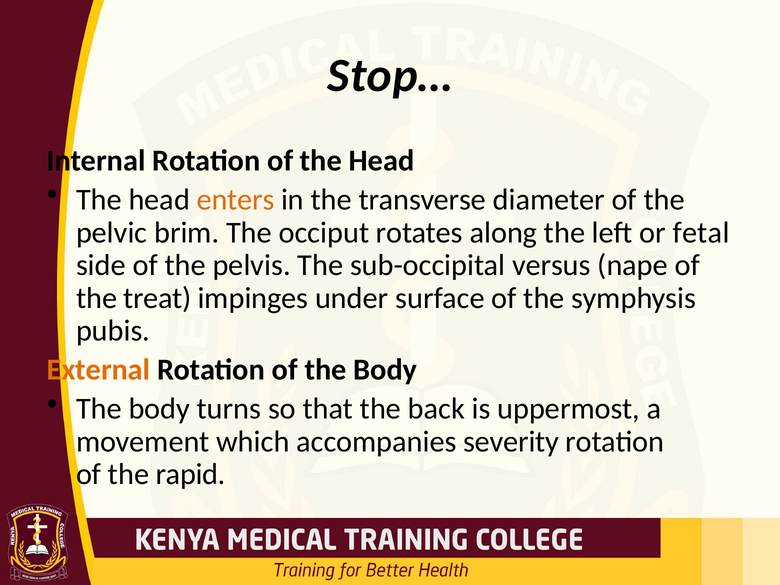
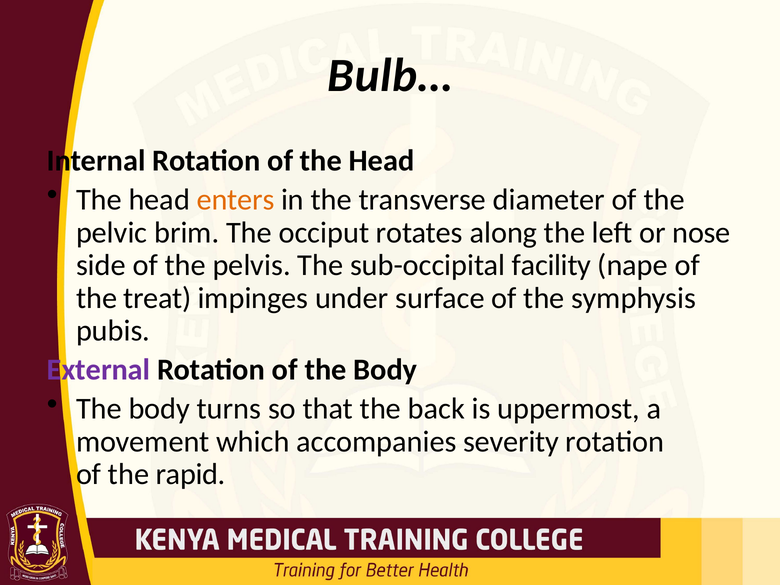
Stop…: Stop… -> Bulb…
fetal: fetal -> nose
versus: versus -> facility
External colour: orange -> purple
